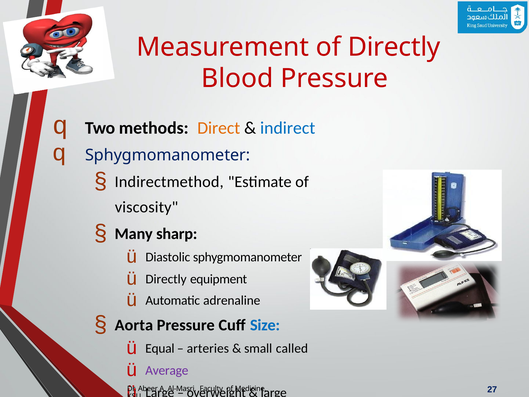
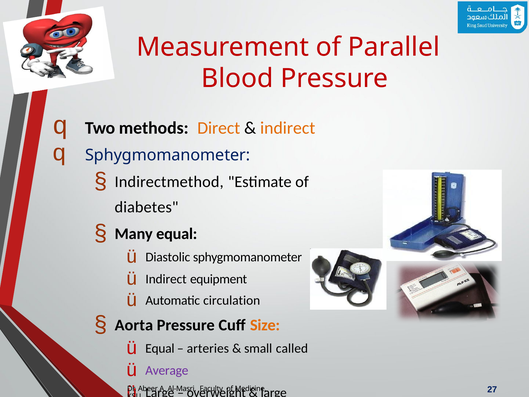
of Directly: Directly -> Parallel
indirect at (288, 128) colour: blue -> orange
viscosity: viscosity -> diabetes
Many sharp: sharp -> equal
Directly at (166, 279): Directly -> Indirect
adrenaline: adrenaline -> circulation
Size colour: blue -> orange
